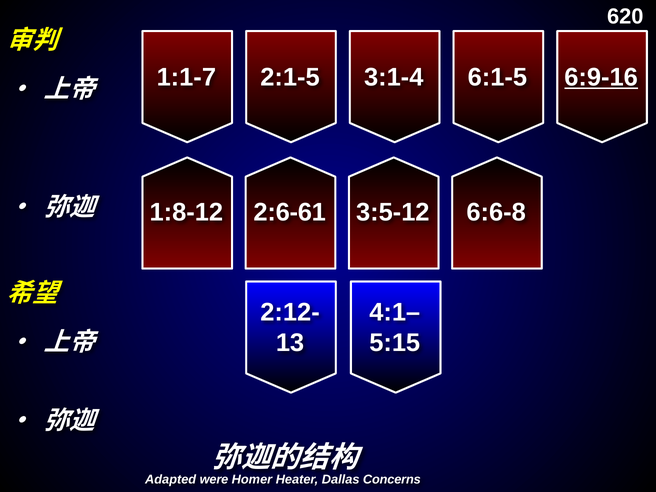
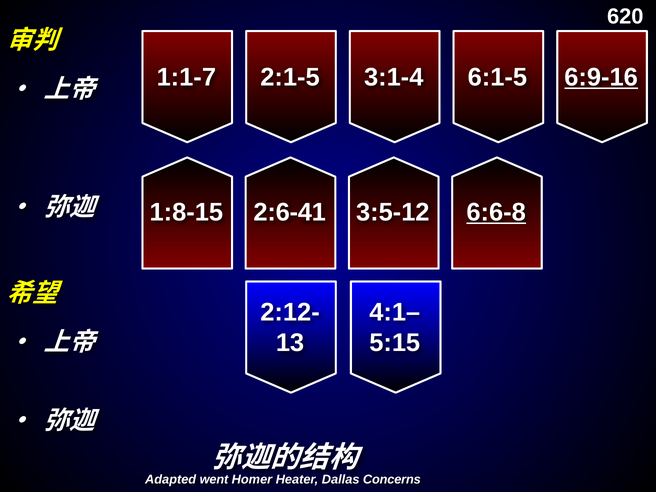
1:8-12: 1:8-12 -> 1:8-15
2:6-61: 2:6-61 -> 2:6-41
6:6-8 underline: none -> present
were: were -> went
